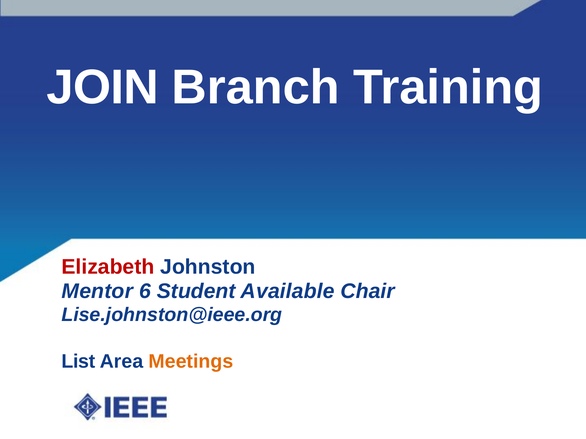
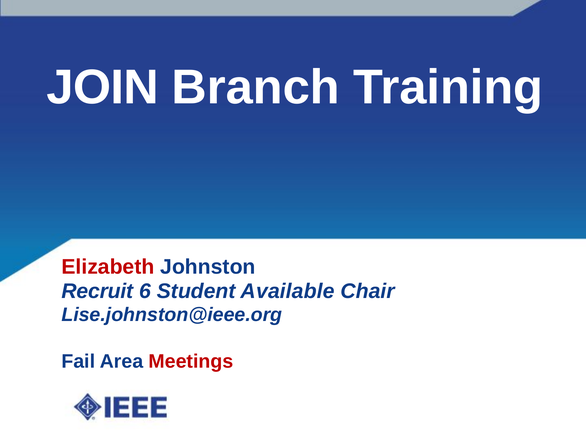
Mentor: Mentor -> Recruit
List: List -> Fail
Meetings colour: orange -> red
